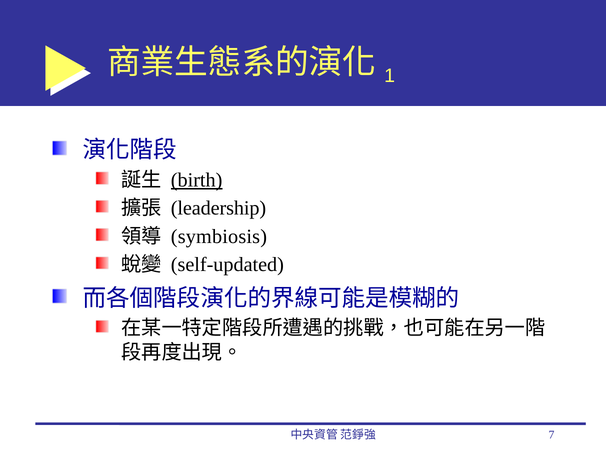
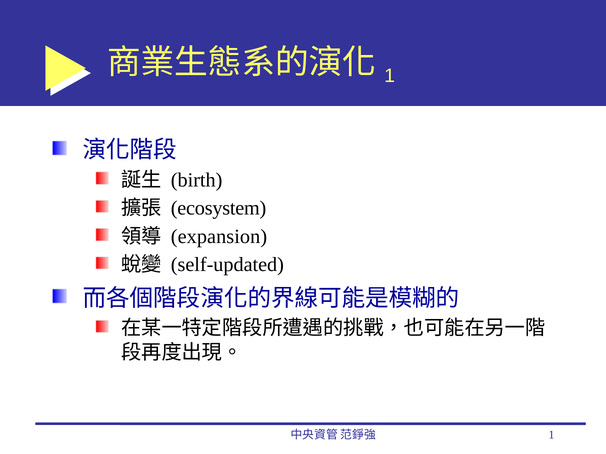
birth underline: present -> none
leadership: leadership -> ecosystem
symbiosis: symbiosis -> expansion
7 at (552, 435): 7 -> 1
